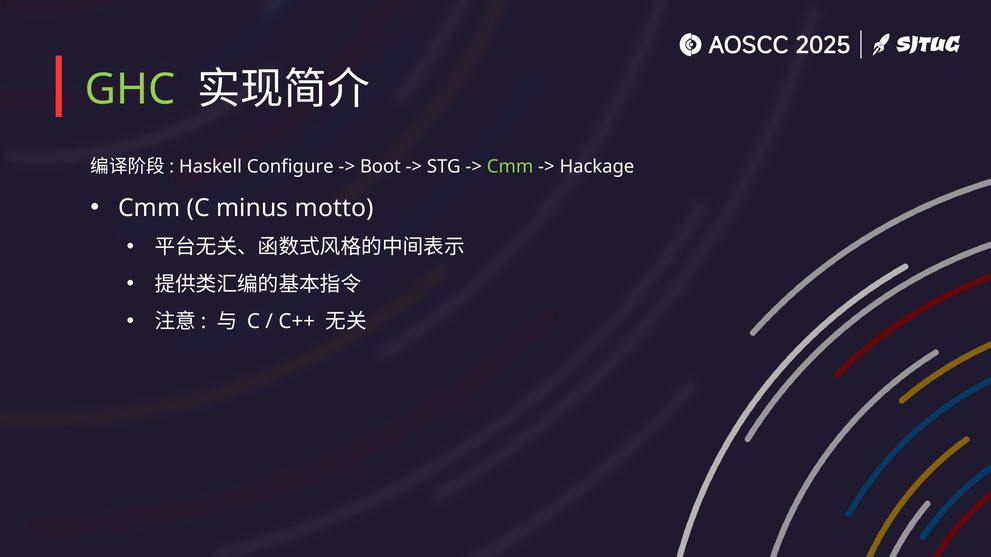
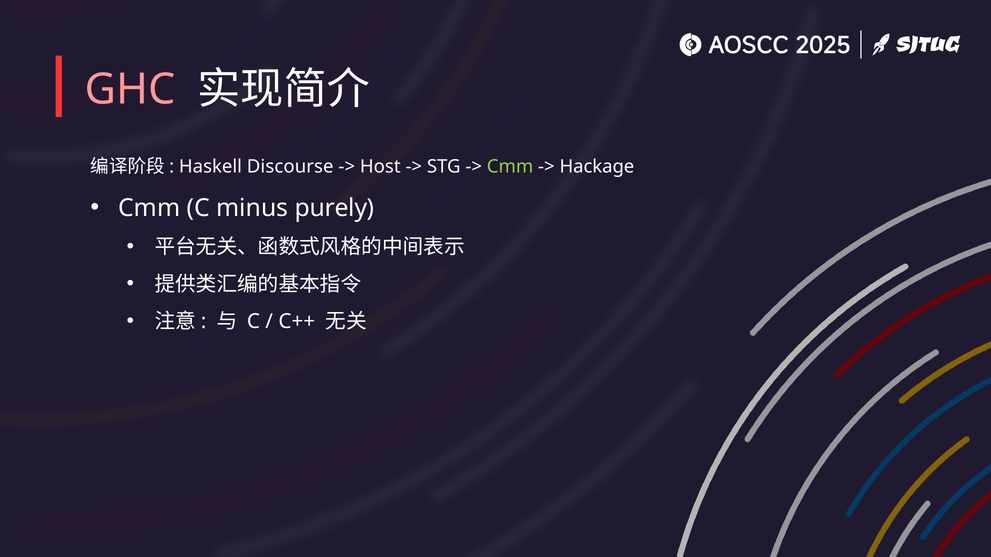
GHC colour: light green -> pink
Configure: Configure -> Discourse
Boot: Boot -> Host
motto: motto -> purely
